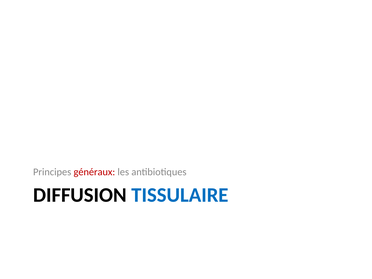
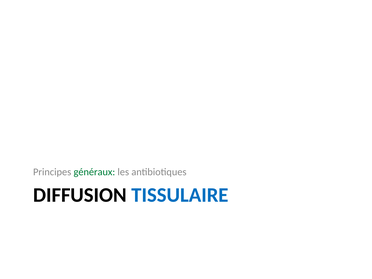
généraux colour: red -> green
